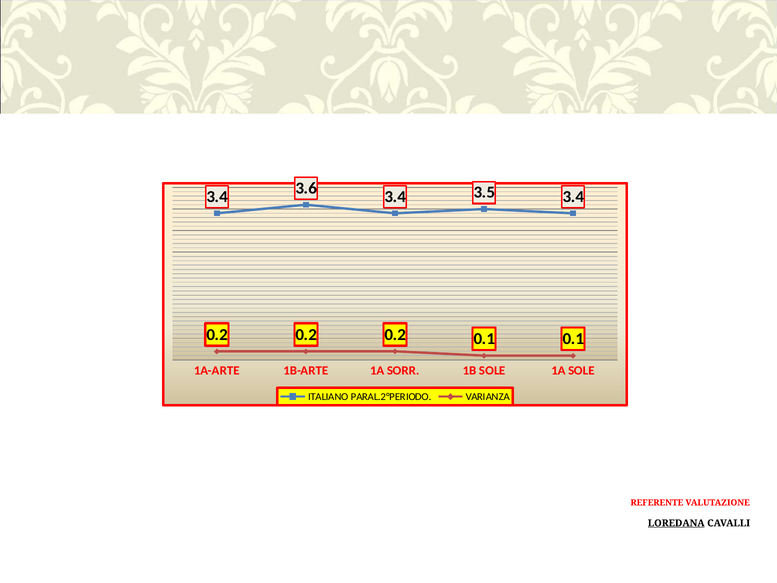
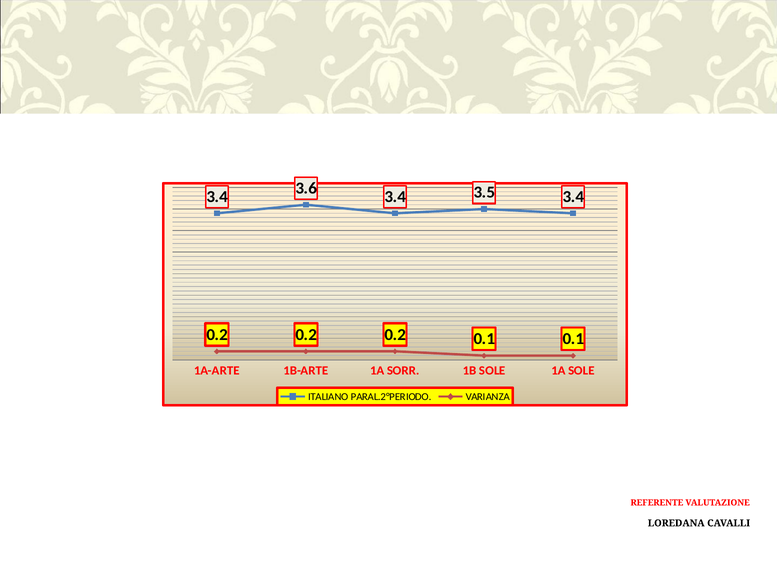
LOREDANA underline: present -> none
